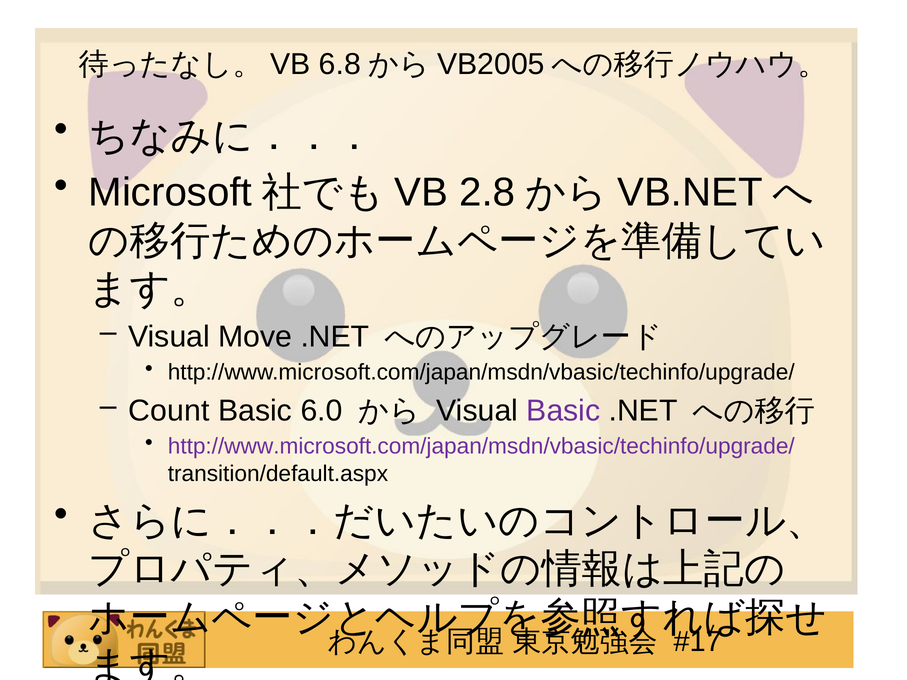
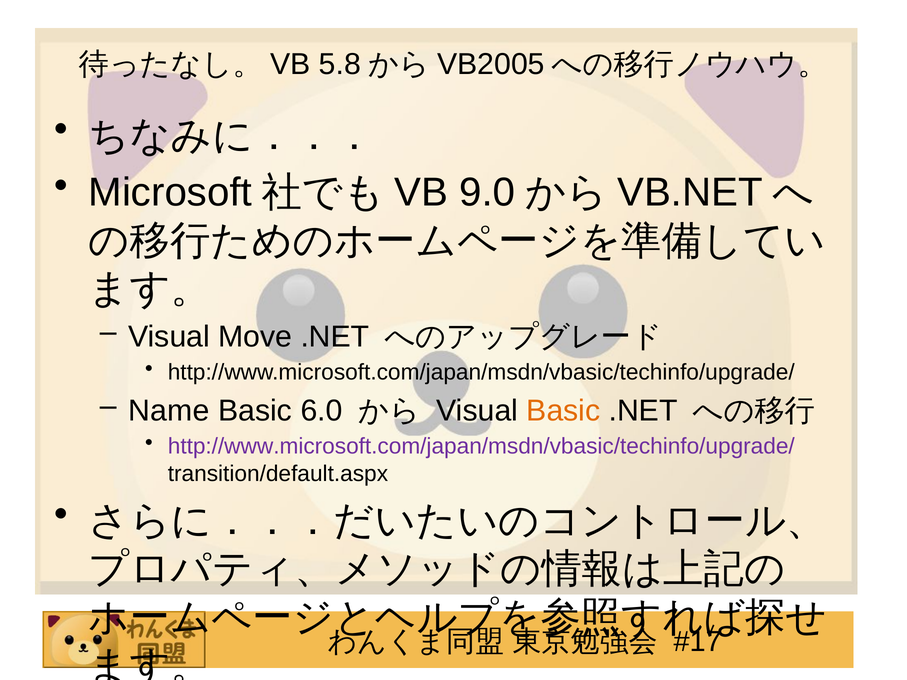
6.8: 6.8 -> 5.8
2.8: 2.8 -> 9.0
Count: Count -> Name
Basic at (563, 411) colour: purple -> orange
